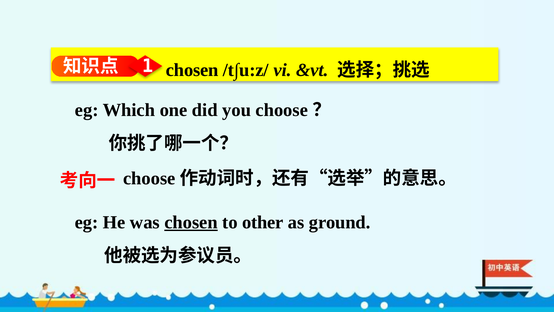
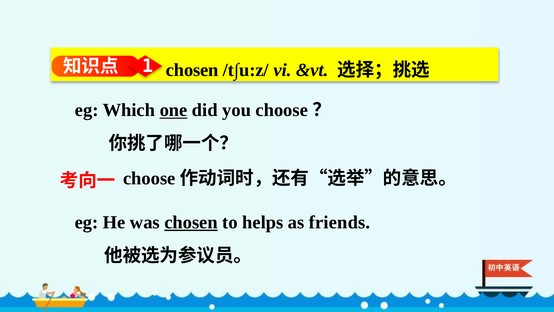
one underline: none -> present
other: other -> helps
ground: ground -> friends
